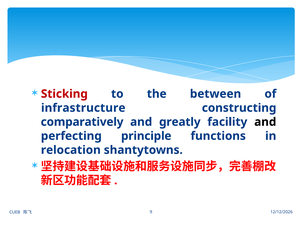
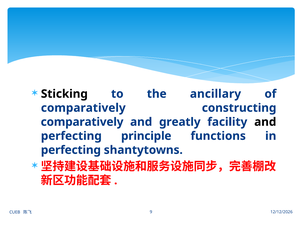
Sticking colour: red -> black
between: between -> ancillary
infrastructure at (83, 108): infrastructure -> comparatively
relocation at (71, 150): relocation -> perfecting
